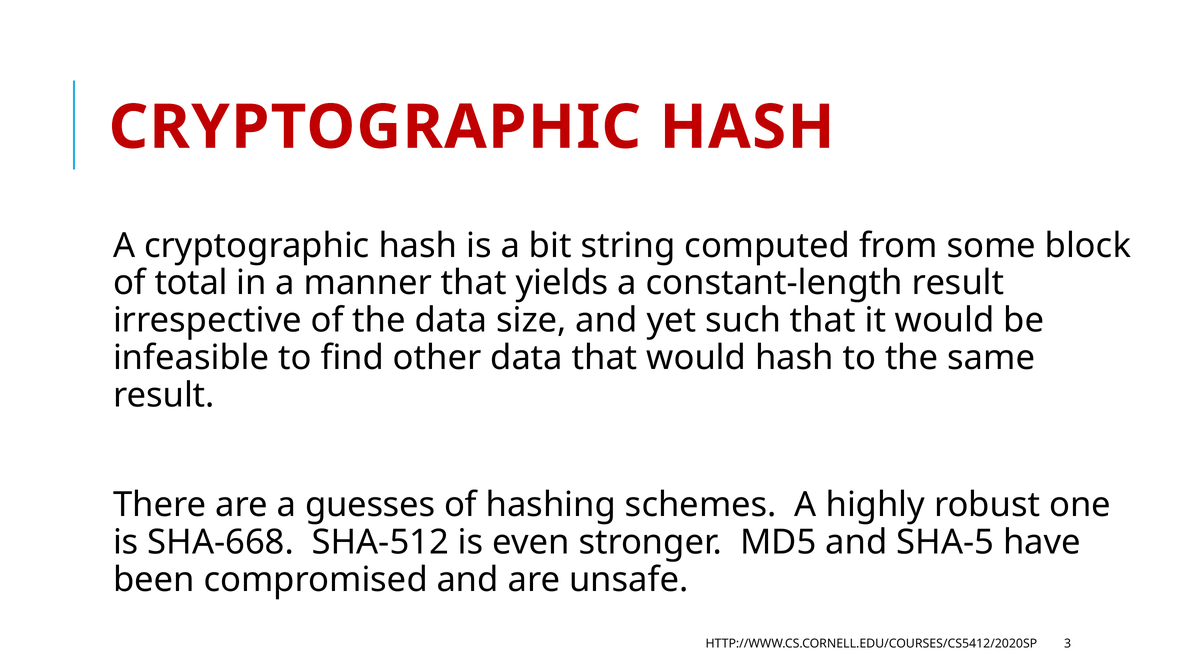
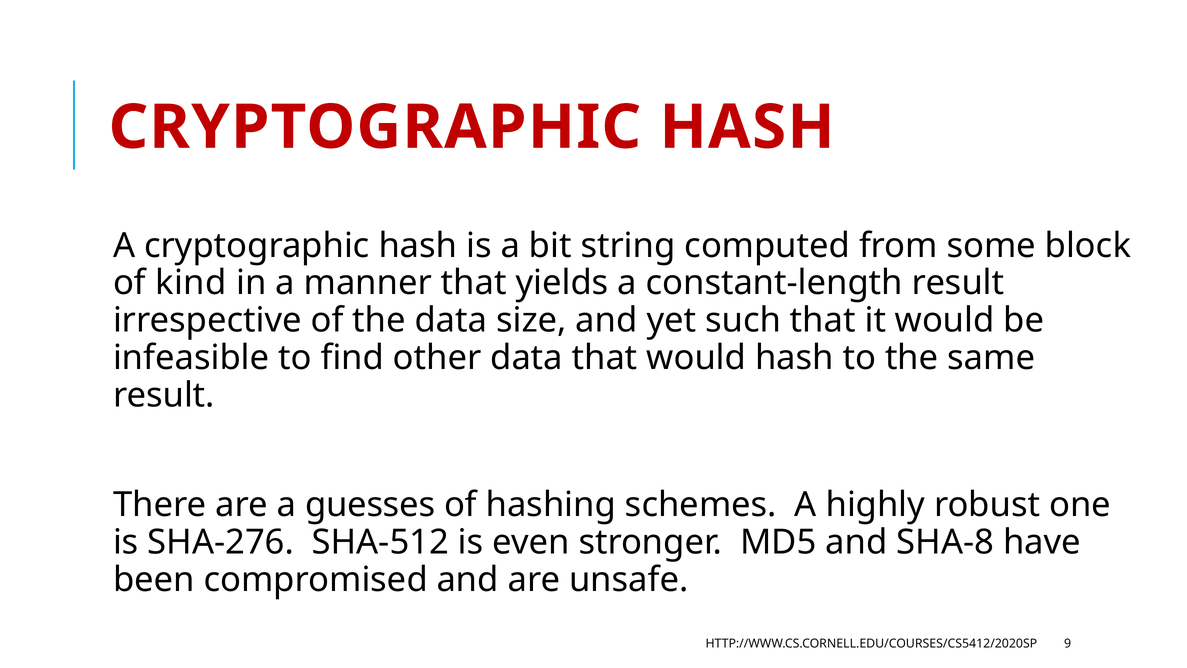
total: total -> kind
SHA-668: SHA-668 -> SHA-276
SHA-5: SHA-5 -> SHA-8
3: 3 -> 9
